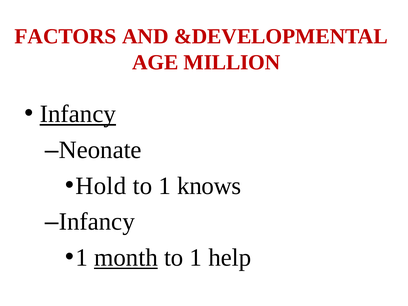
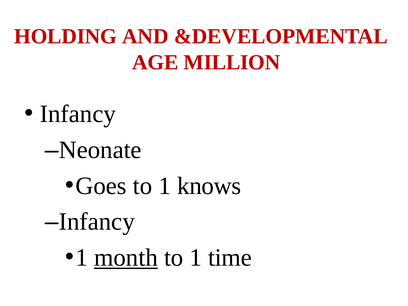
FACTORS: FACTORS -> HOLDING
Infancy at (78, 114) underline: present -> none
Hold: Hold -> Goes
help: help -> time
